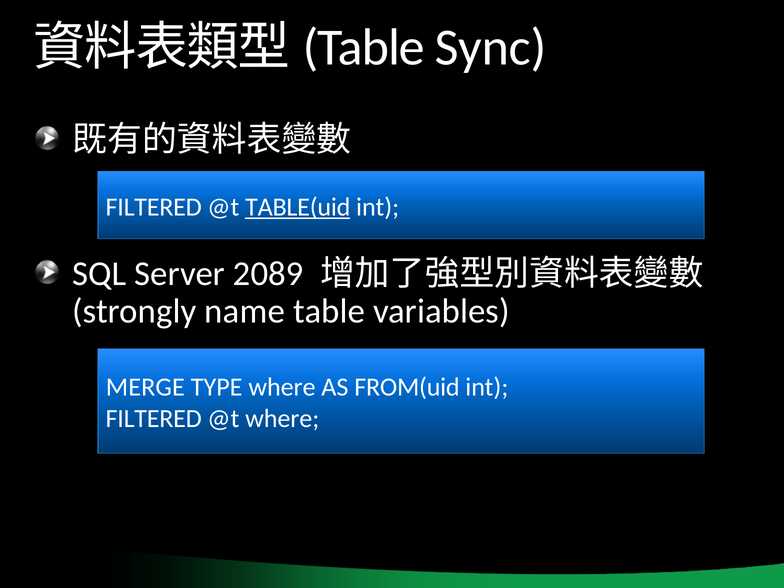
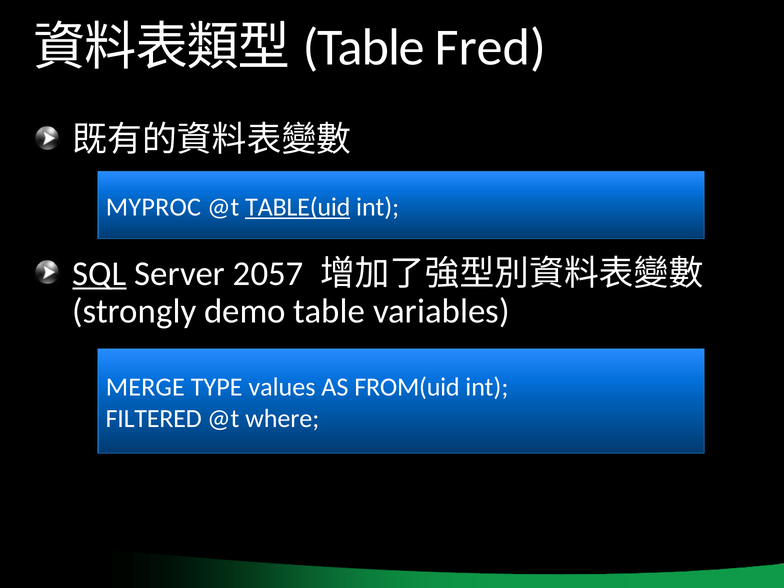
Sync: Sync -> Fred
FILTERED at (154, 207): FILTERED -> MYPROC
SQL underline: none -> present
2089: 2089 -> 2057
name: name -> demo
TYPE where: where -> values
